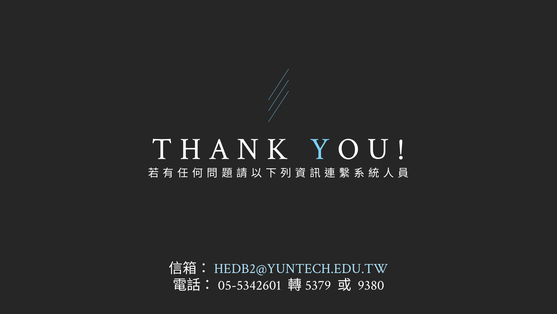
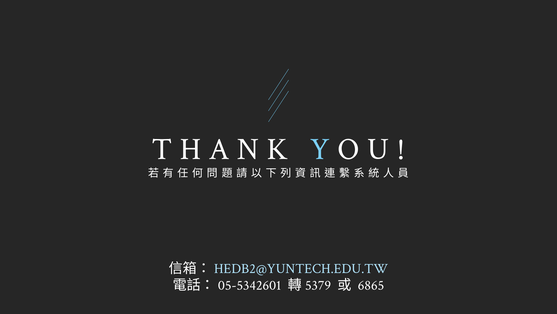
9380: 9380 -> 6865
